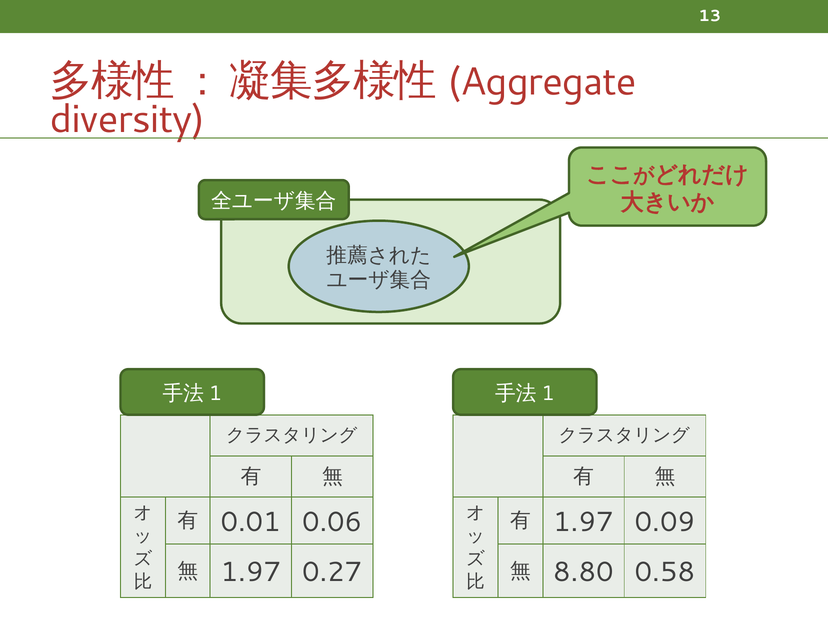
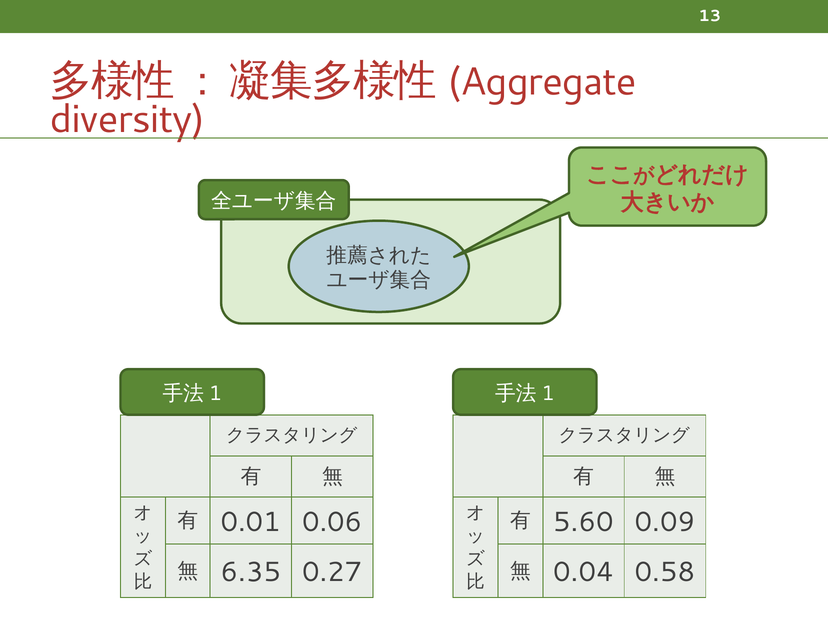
1.97 at (583, 522): 1.97 -> 5.60
1.97 at (251, 572): 1.97 -> 6.35
8.80: 8.80 -> 0.04
